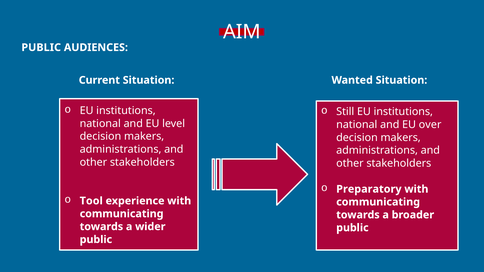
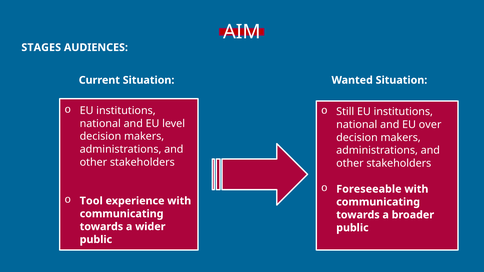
PUBLIC at (41, 48): PUBLIC -> STAGES
Preparatory: Preparatory -> Foreseeable
